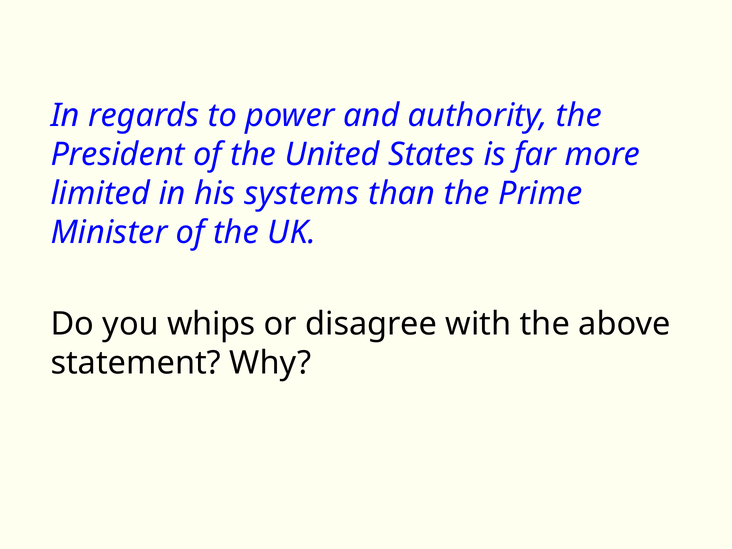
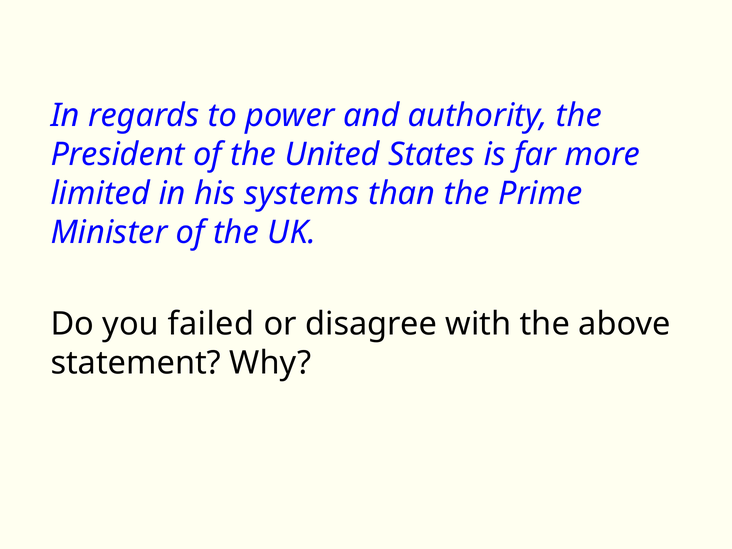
whips: whips -> failed
